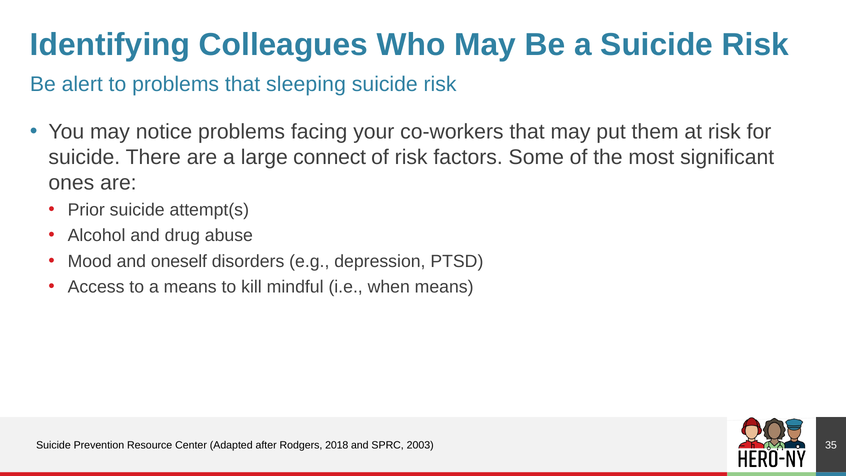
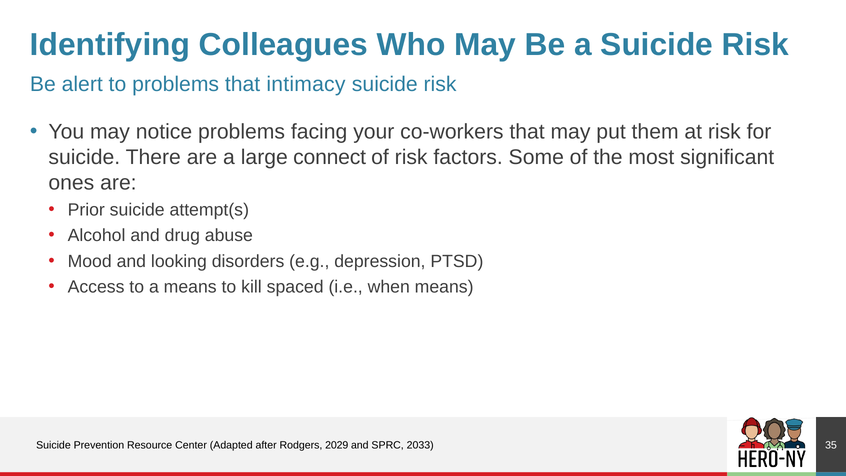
sleeping: sleeping -> intimacy
oneself: oneself -> looking
mindful: mindful -> spaced
2018: 2018 -> 2029
2003: 2003 -> 2033
